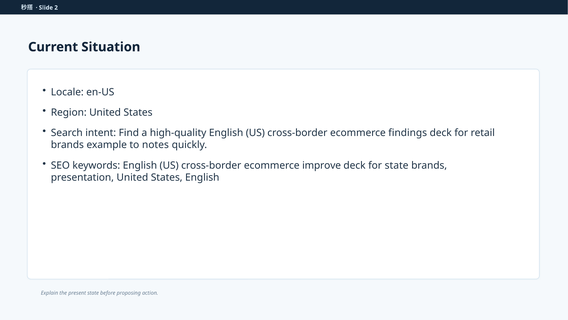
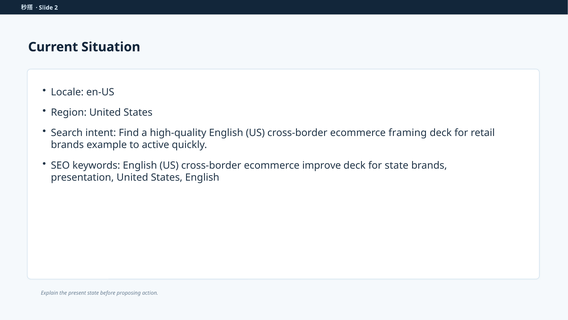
findings: findings -> framing
notes: notes -> active
